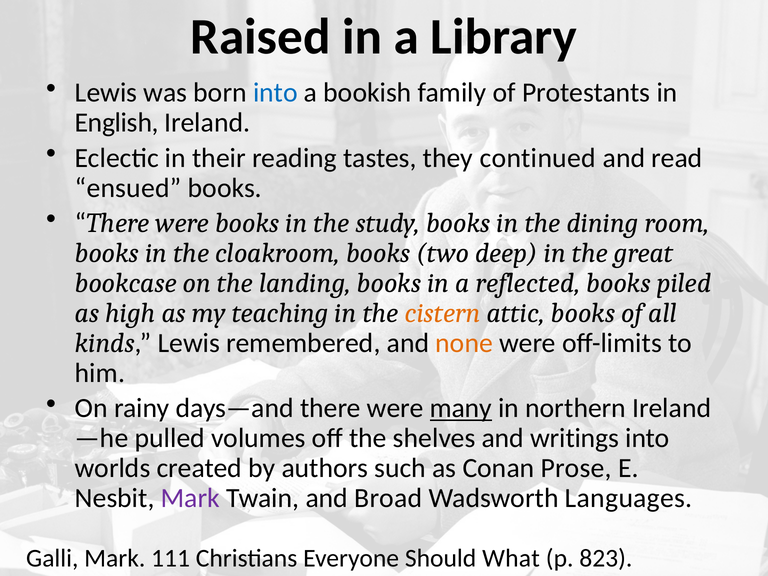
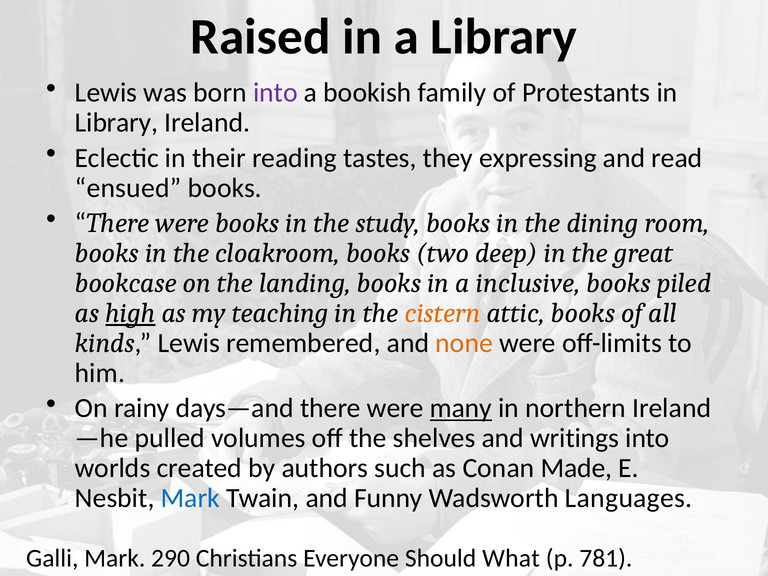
into at (275, 93) colour: blue -> purple
English at (117, 123): English -> Library
continued: continued -> expressing
reflected: reflected -> inclusive
high underline: none -> present
Prose: Prose -> Made
Mark at (190, 498) colour: purple -> blue
Broad: Broad -> Funny
111: 111 -> 290
823: 823 -> 781
